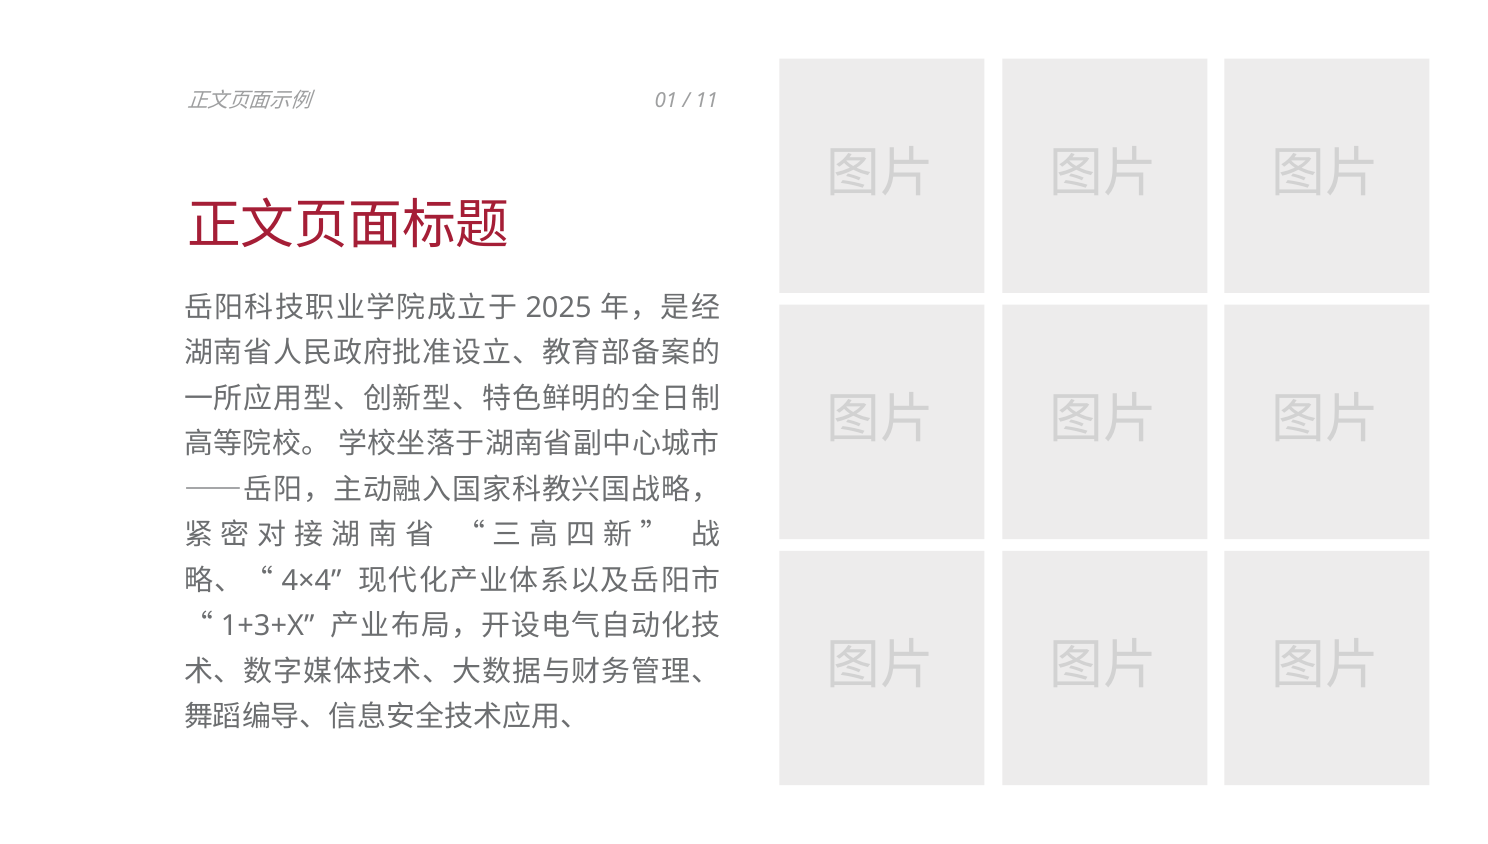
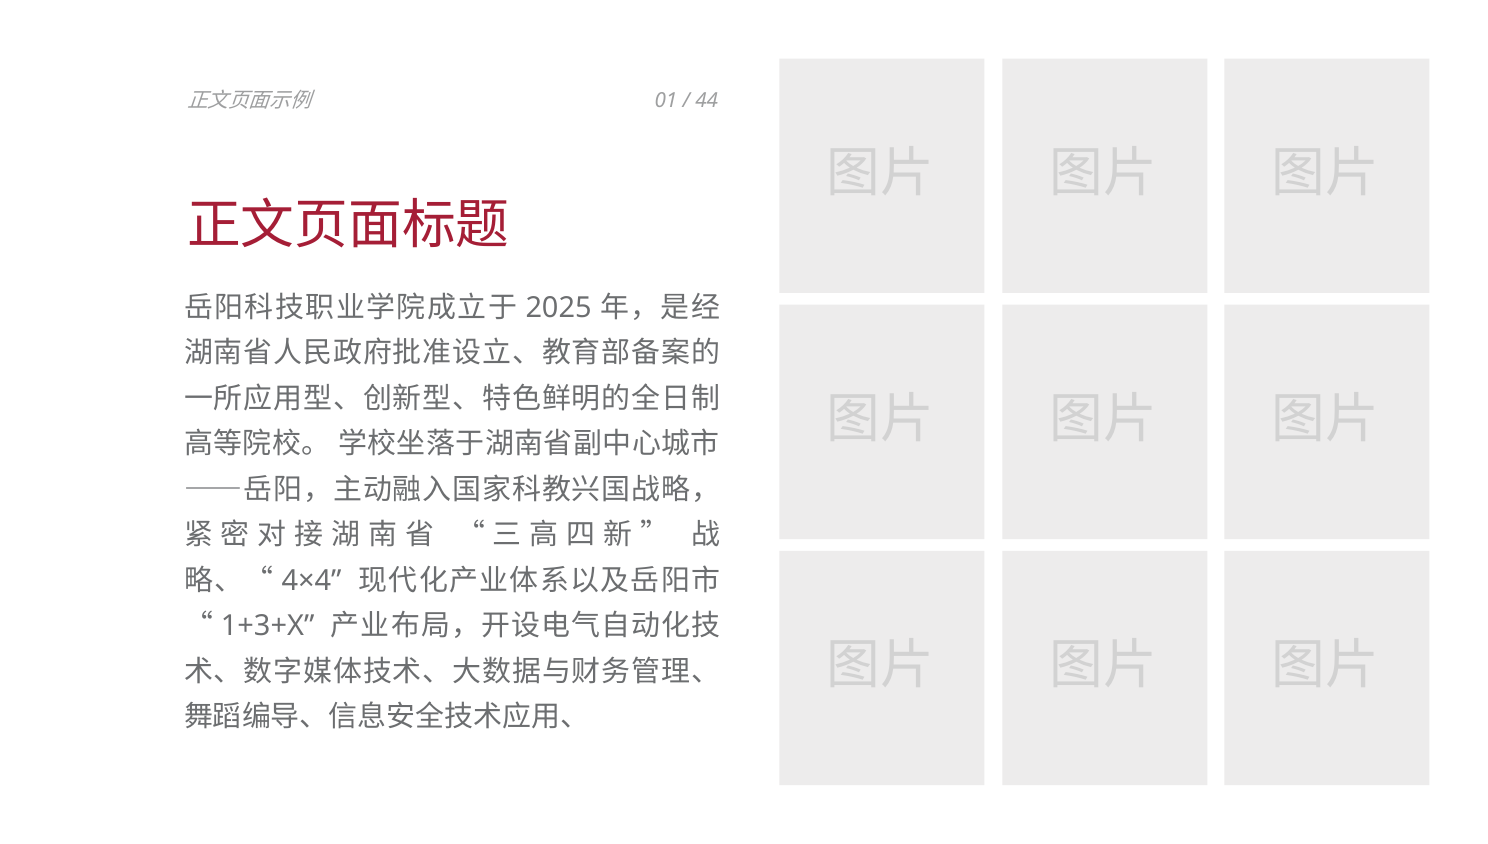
11: 11 -> 44
